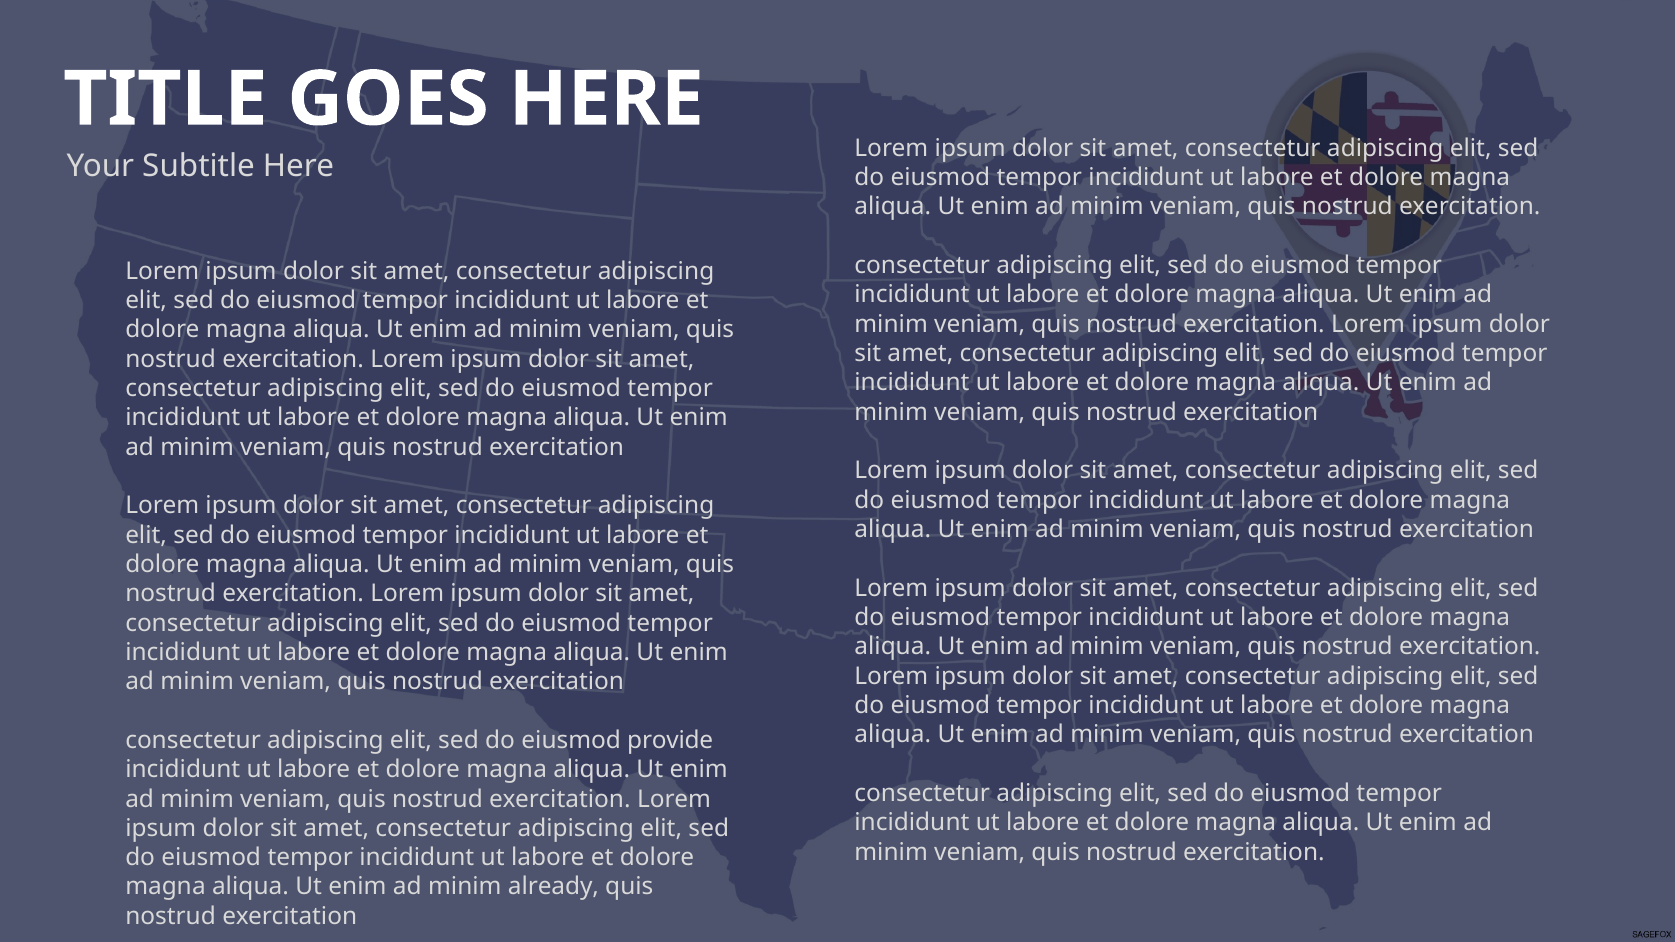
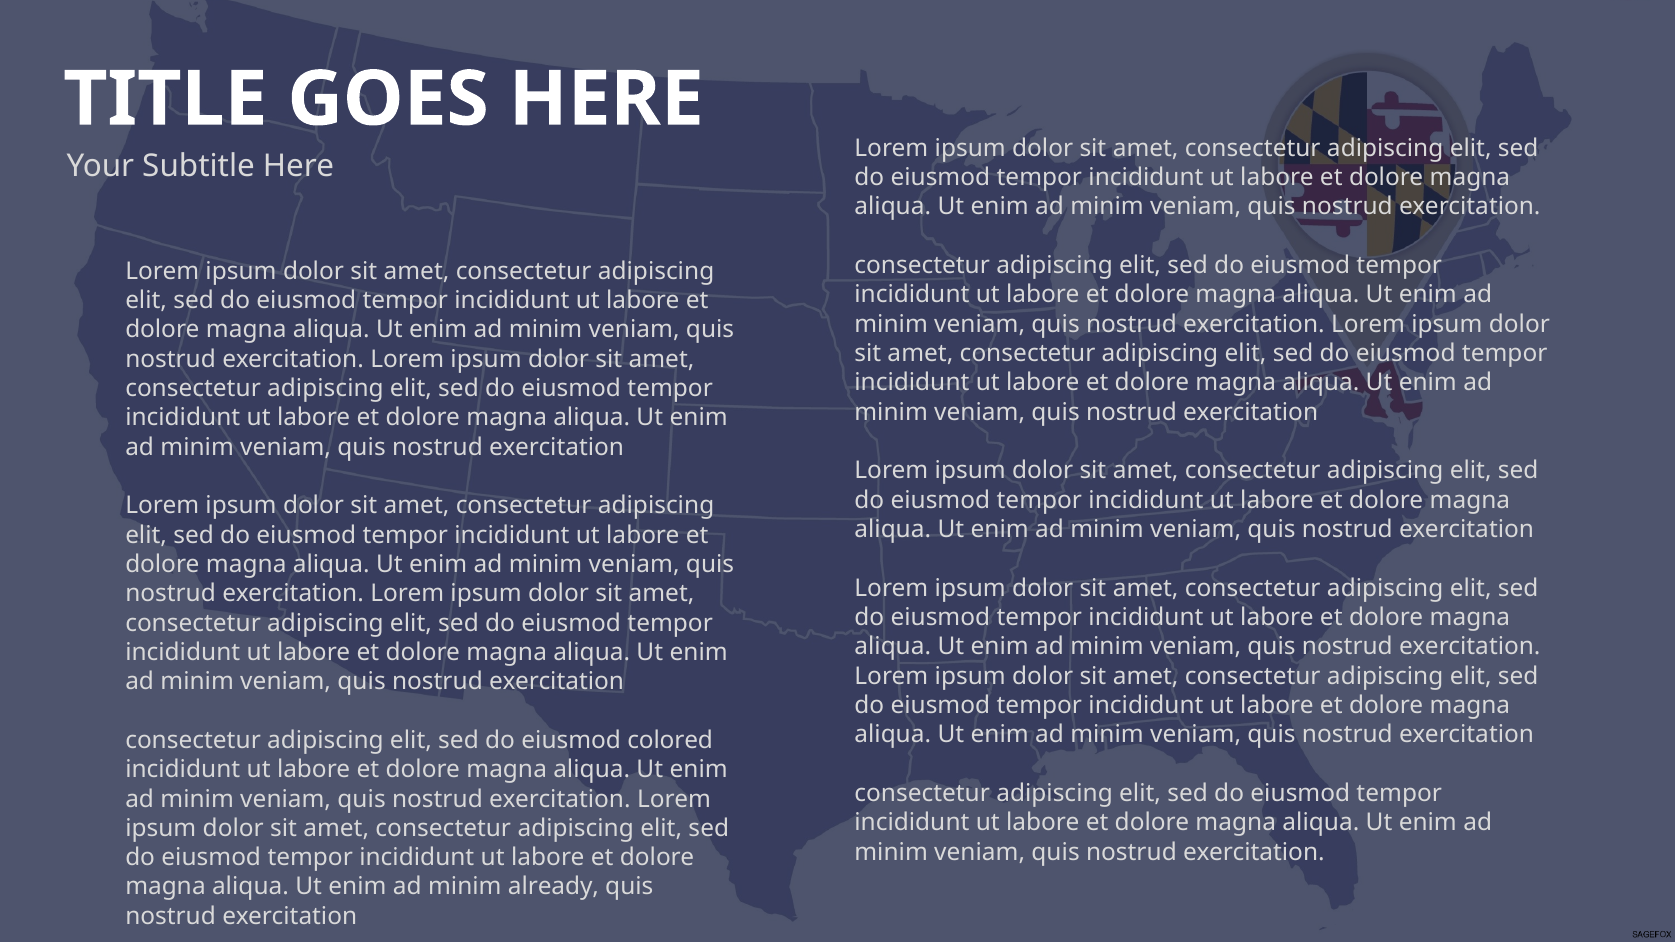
provide: provide -> colored
